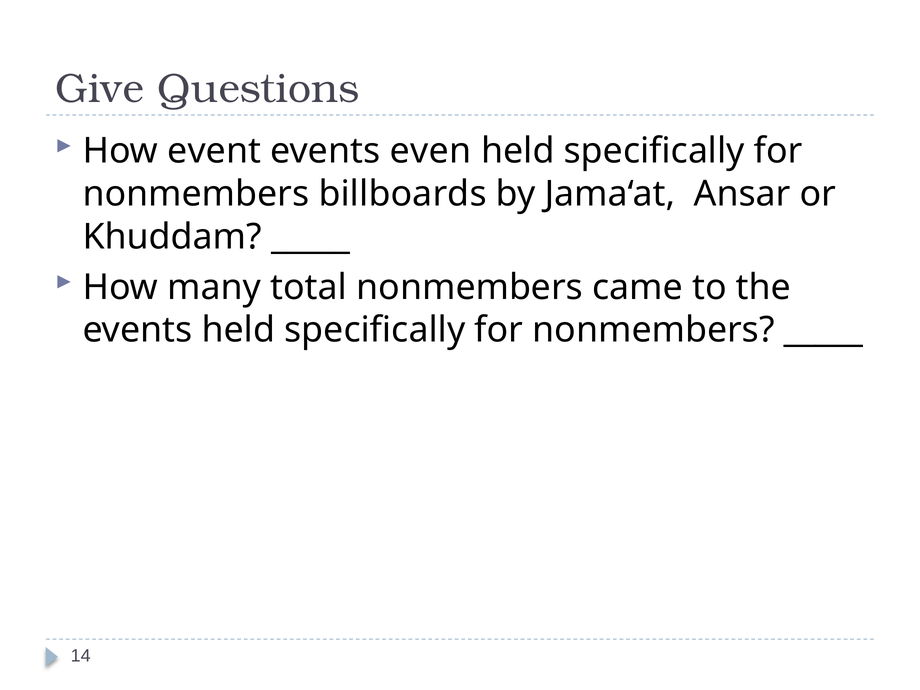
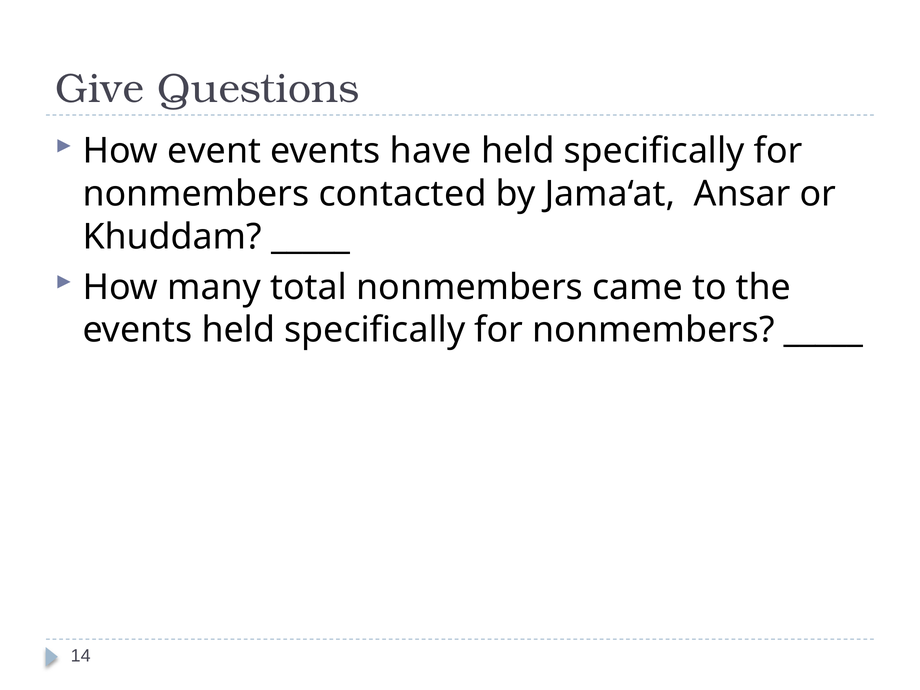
even: even -> have
billboards: billboards -> contacted
